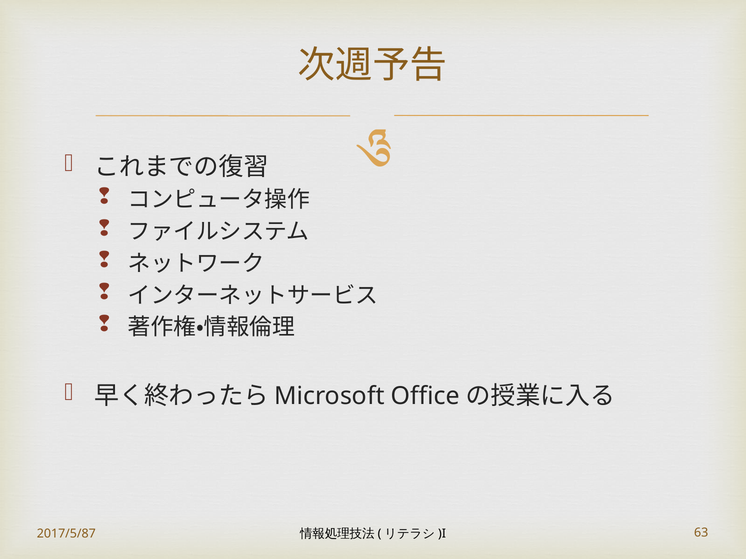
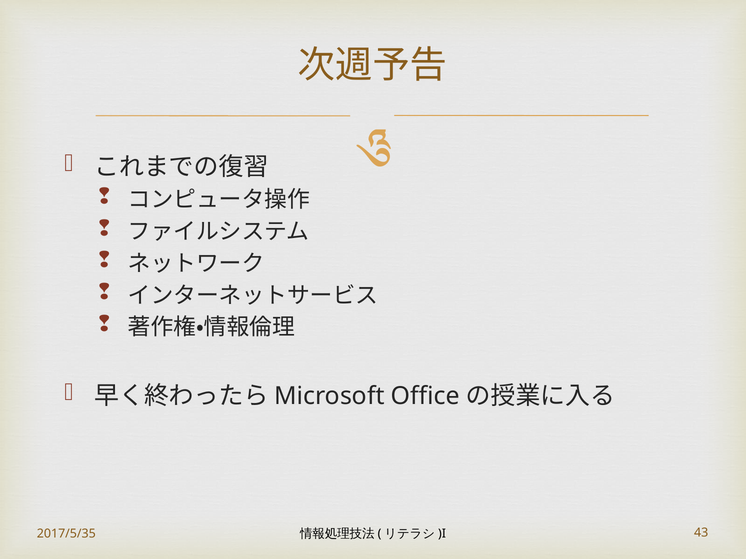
2017/5/87: 2017/5/87 -> 2017/5/35
63: 63 -> 43
